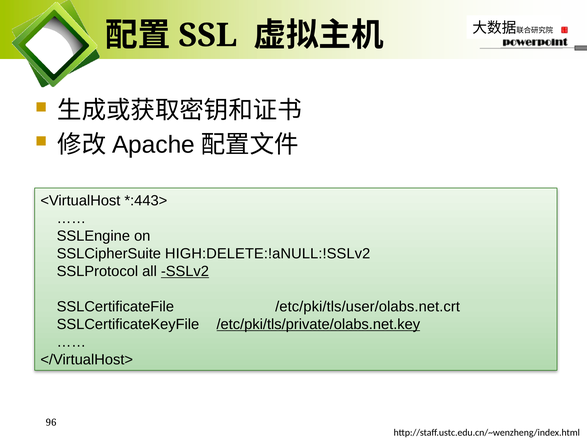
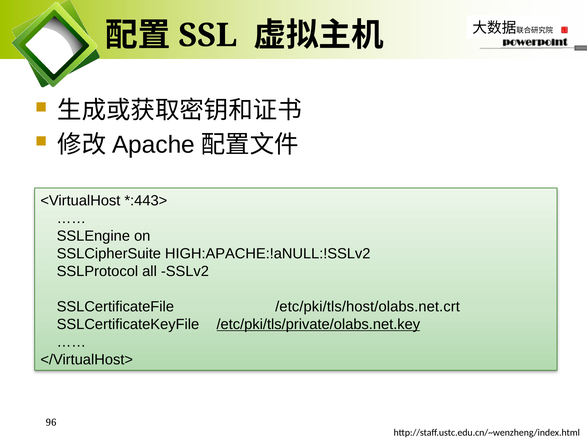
HIGH:DELETE:!aNULL:!SSLv2: HIGH:DELETE:!aNULL:!SSLv2 -> HIGH:APACHE:!aNULL:!SSLv2
SSLv2 underline: present -> none
/etc/pki/tls/user/olabs.net.crt: /etc/pki/tls/user/olabs.net.crt -> /etc/pki/tls/host/olabs.net.crt
